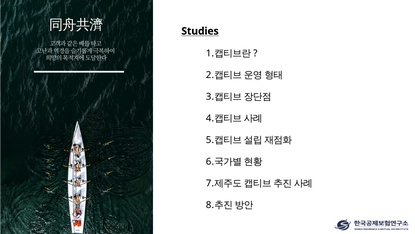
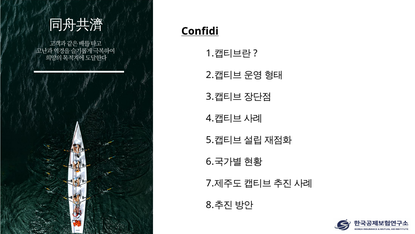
Studies: Studies -> Confidi
